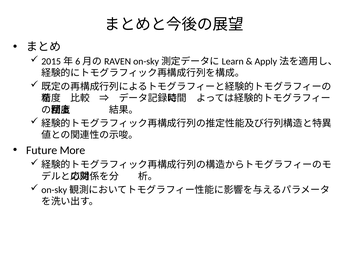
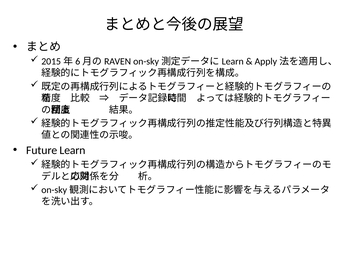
More: More -> Learn
